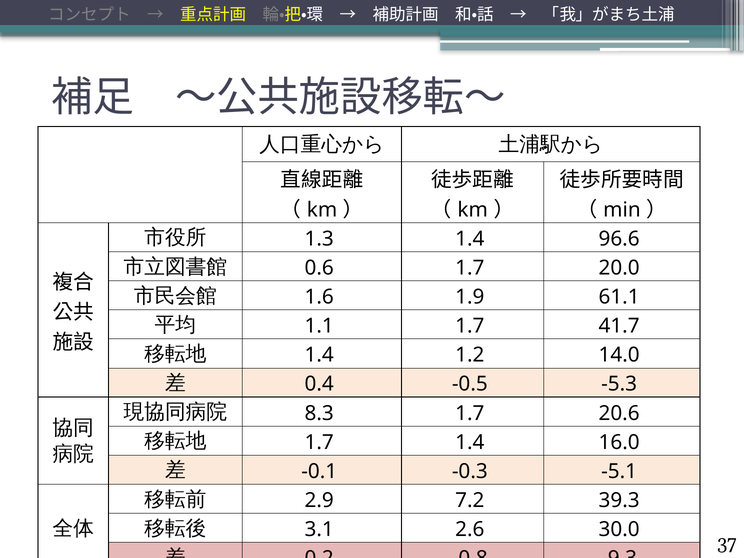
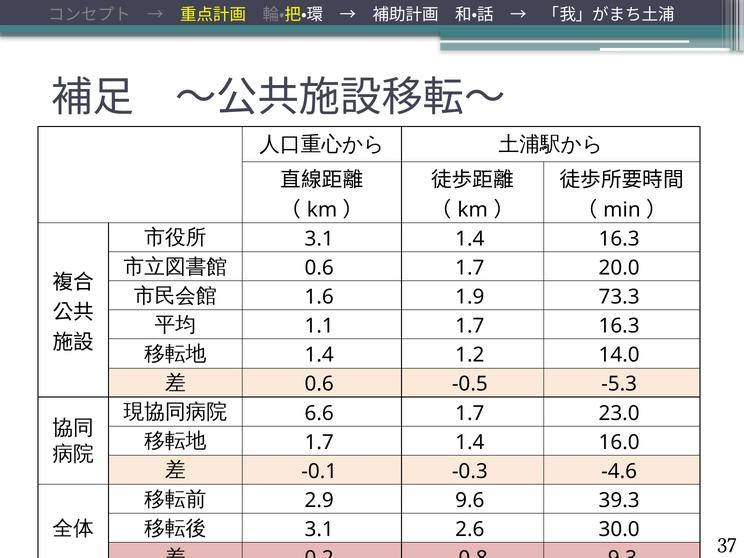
1.3 at (319, 239): 1.3 -> 3.1
1.4 96.6: 96.6 -> 16.3
61.1: 61.1 -> 73.3
1.7 41.7: 41.7 -> 16.3
0.4 at (319, 384): 0.4 -> 0.6
8.3: 8.3 -> 6.6
20.6: 20.6 -> 23.0
-5.1: -5.1 -> -4.6
7.2: 7.2 -> 9.6
